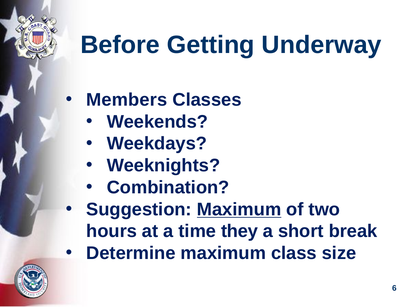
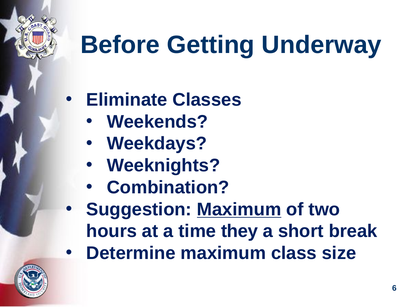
Members: Members -> Eliminate
